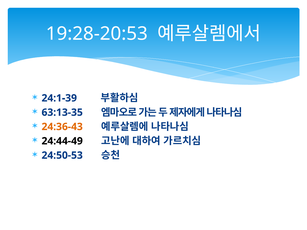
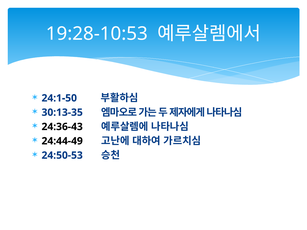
19:28-20:53: 19:28-20:53 -> 19:28-10:53
24:1-39: 24:1-39 -> 24:1-50
63:13-35: 63:13-35 -> 30:13-35
24:36-43 colour: orange -> black
